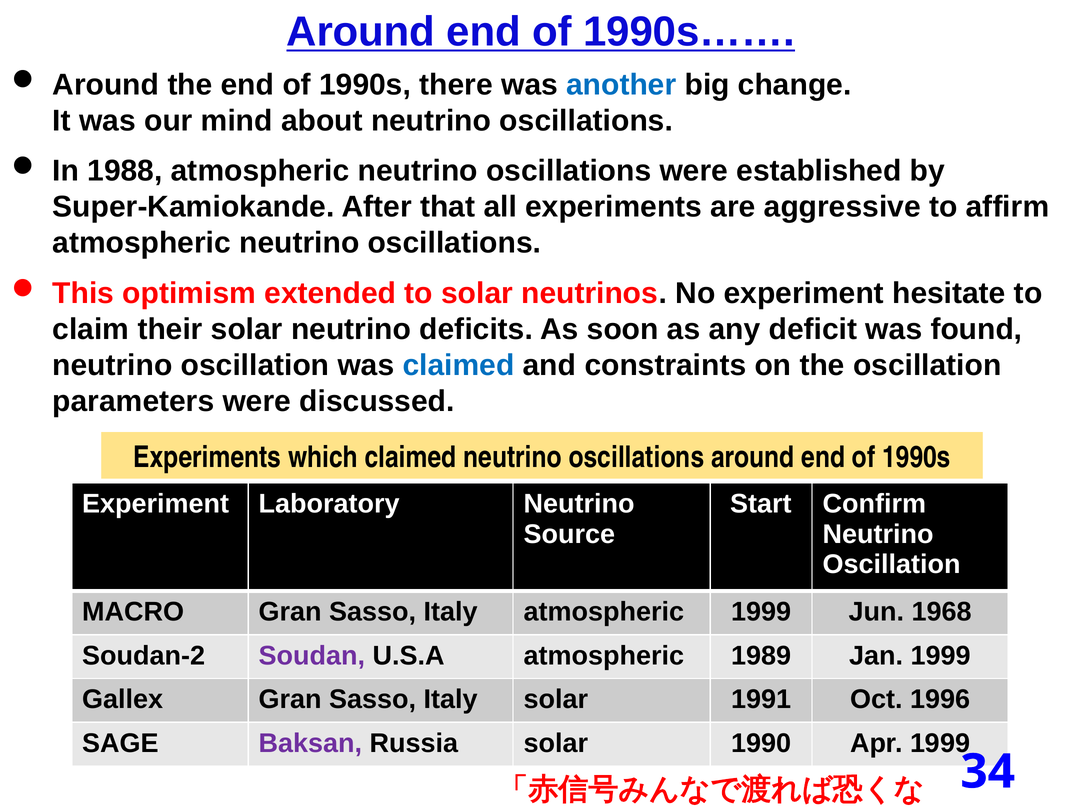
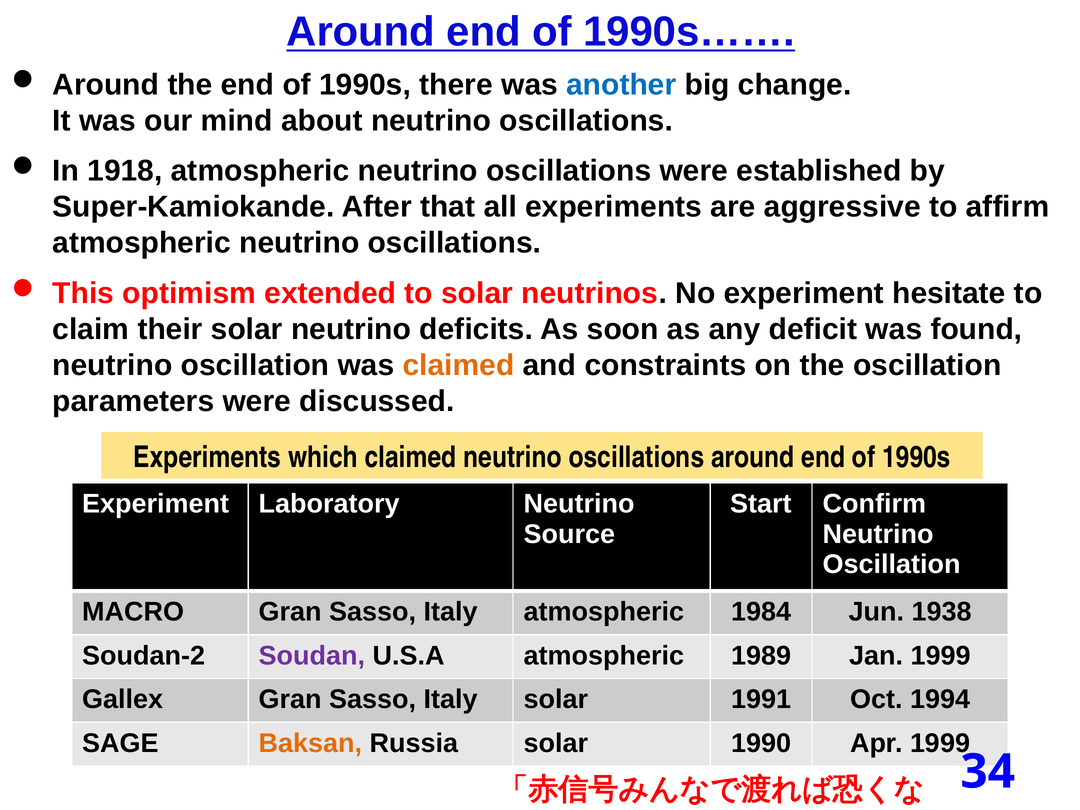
1988: 1988 -> 1918
claimed at (459, 366) colour: blue -> orange
atmospheric 1999: 1999 -> 1984
1968: 1968 -> 1938
1996: 1996 -> 1994
Baksan colour: purple -> orange
